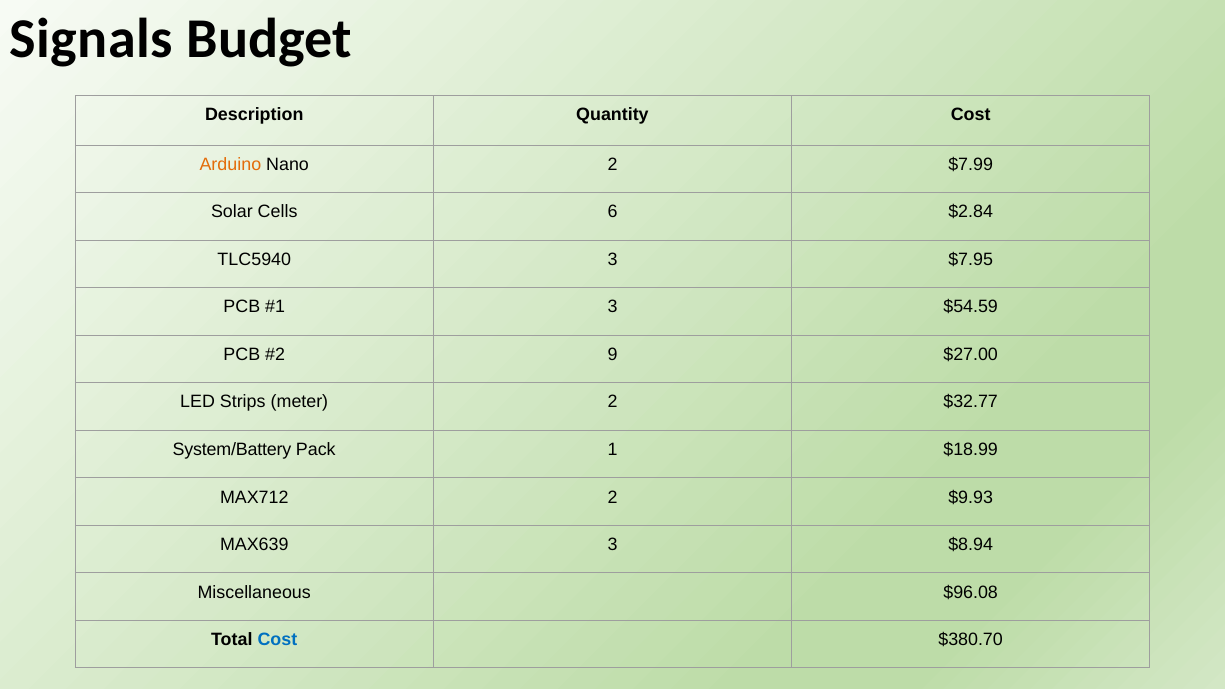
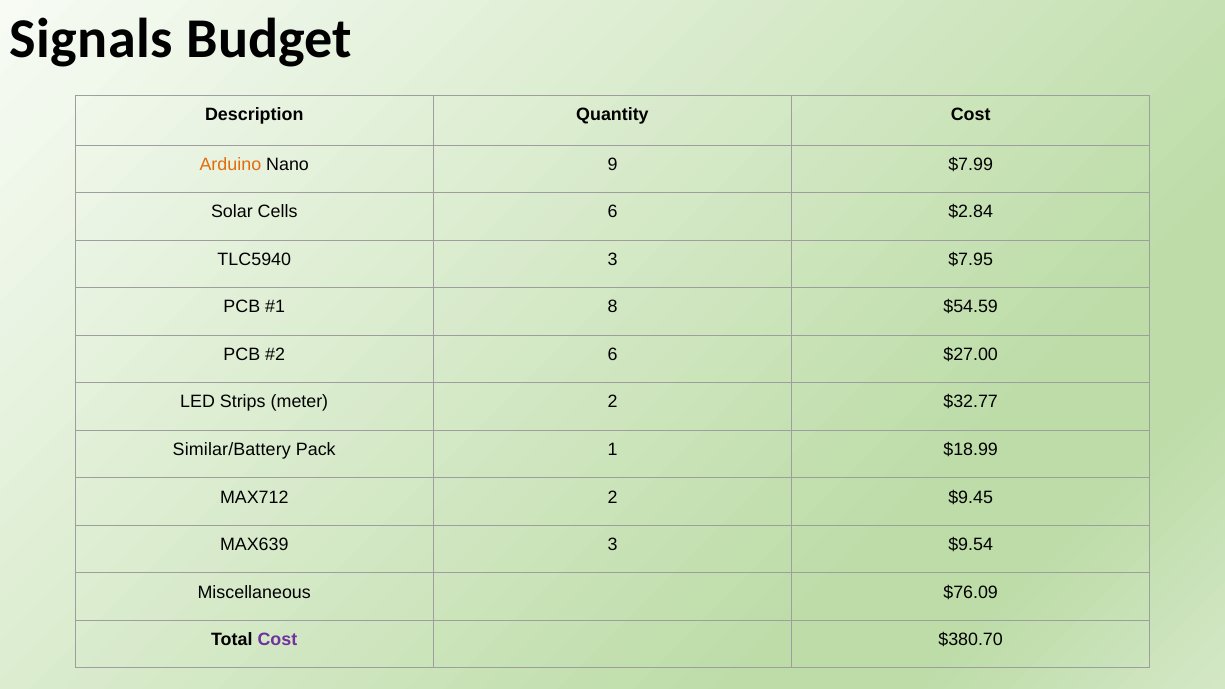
Nano 2: 2 -> 9
3 at (612, 307): 3 -> 8
9 at (612, 355): 9 -> 6
System/Battery: System/Battery -> Similar/Battery
$9.93: $9.93 -> $9.45
$8.94: $8.94 -> $9.54
$96.08: $96.08 -> $76.09
Cost at (277, 640) colour: blue -> purple
